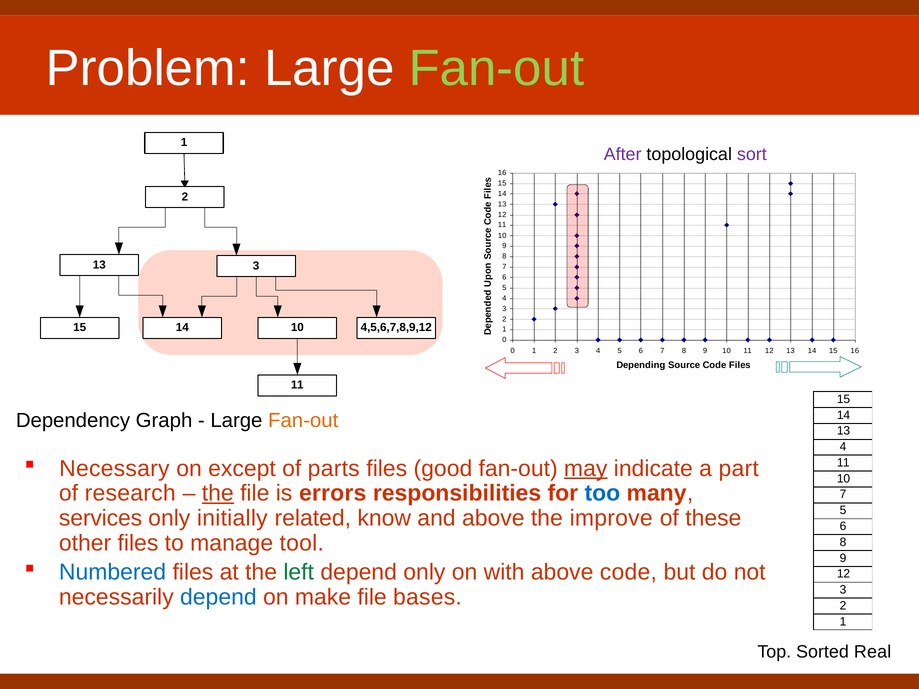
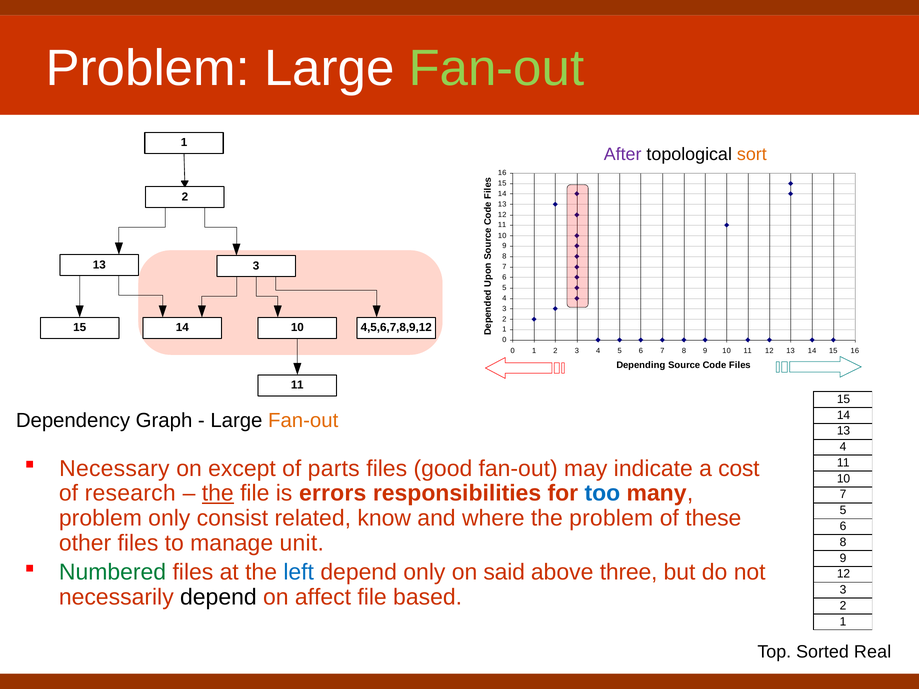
sort colour: purple -> orange
may underline: present -> none
part: part -> cost
services at (101, 518): services -> problem
initially: initially -> consist
and above: above -> where
the improve: improve -> problem
tool: tool -> unit
Numbered colour: blue -> green
left colour: green -> blue
with: with -> said
above code: code -> three
depend at (218, 597) colour: blue -> black
make: make -> affect
bases: bases -> based
